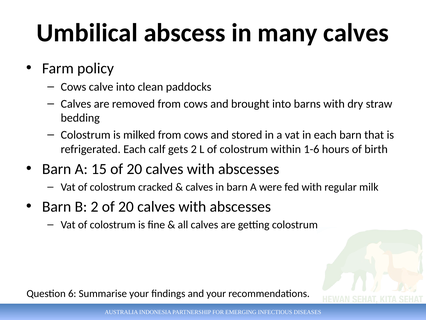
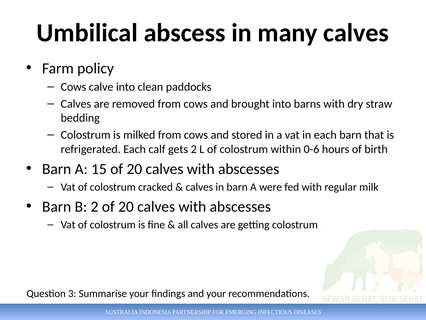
1-6: 1-6 -> 0-6
6: 6 -> 3
